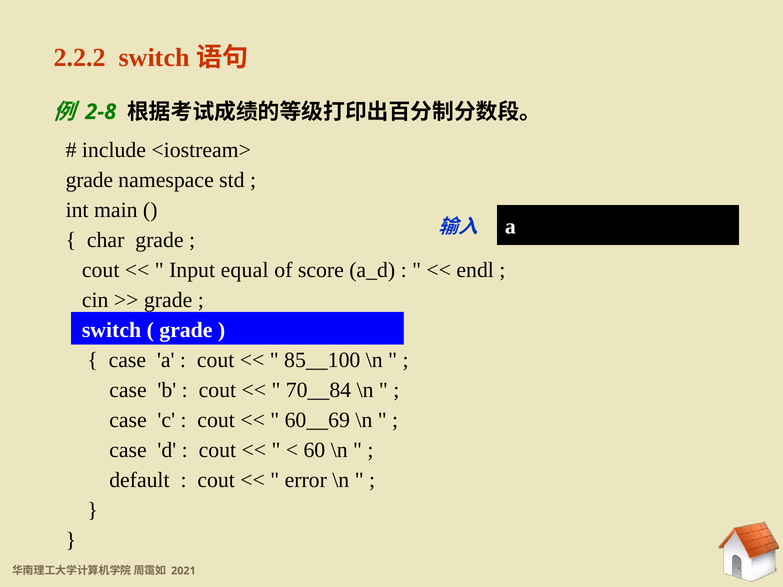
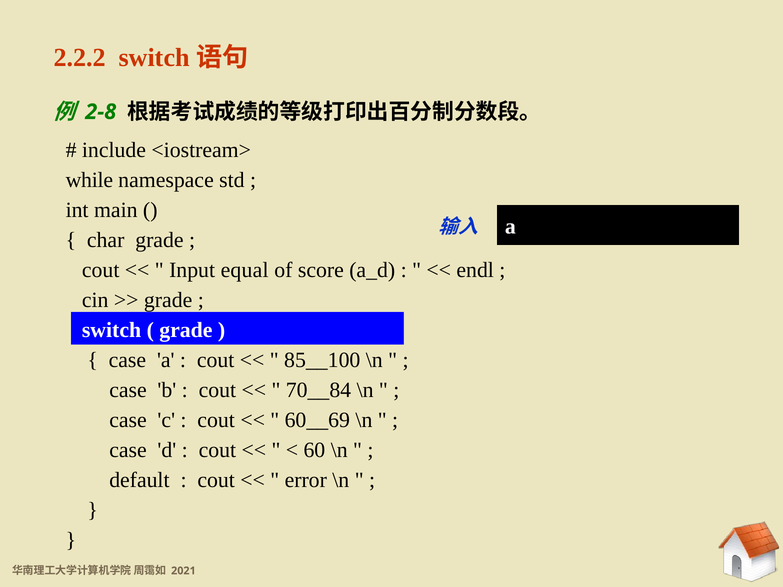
grade at (89, 180): grade -> while
